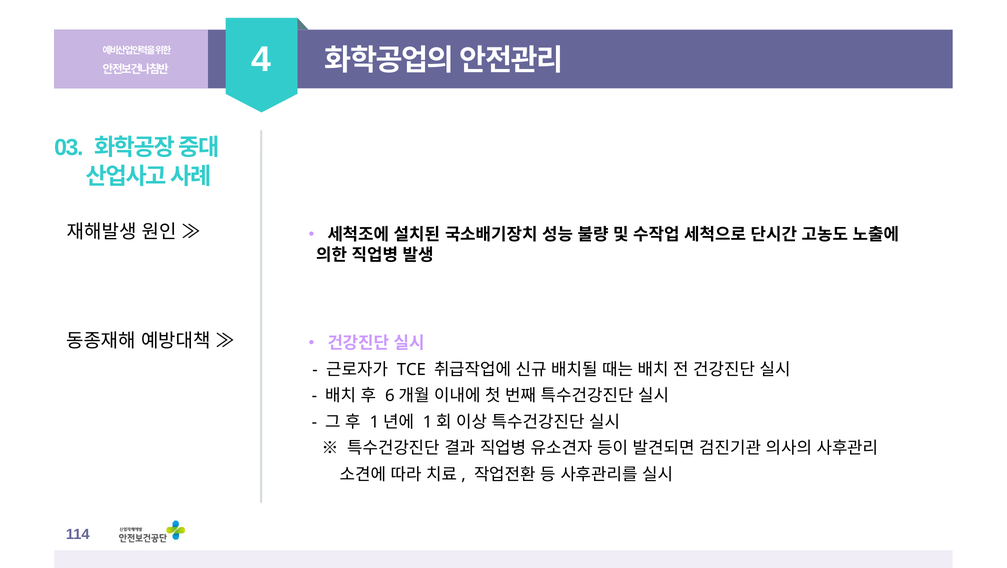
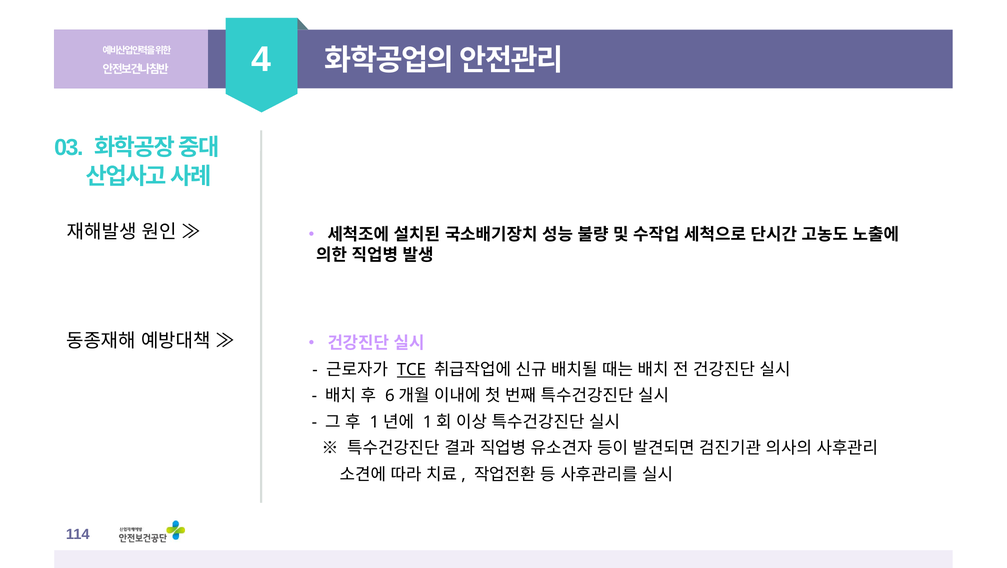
TCE underline: none -> present
